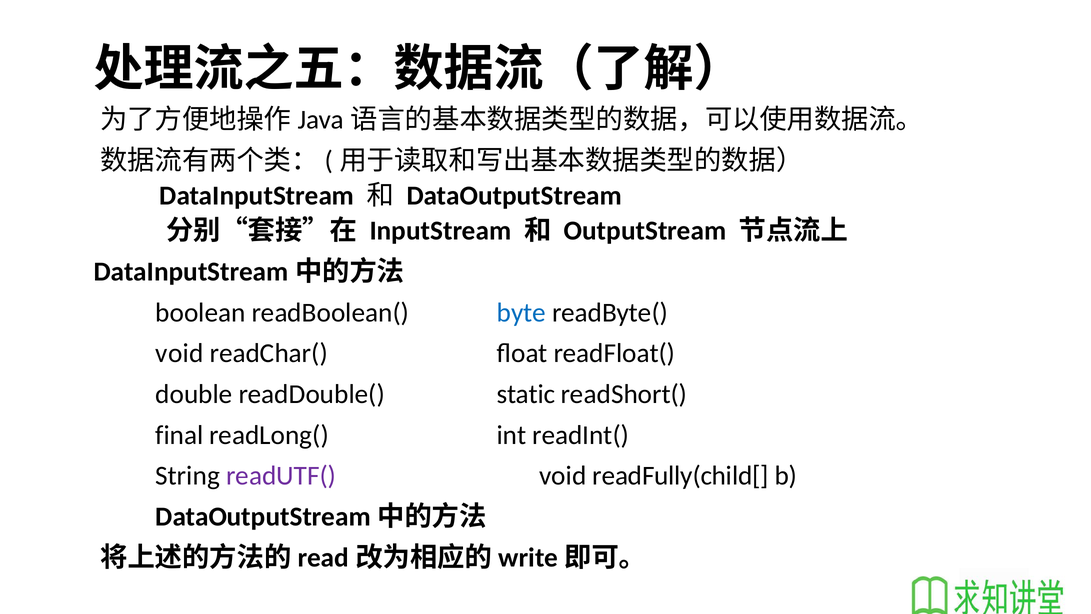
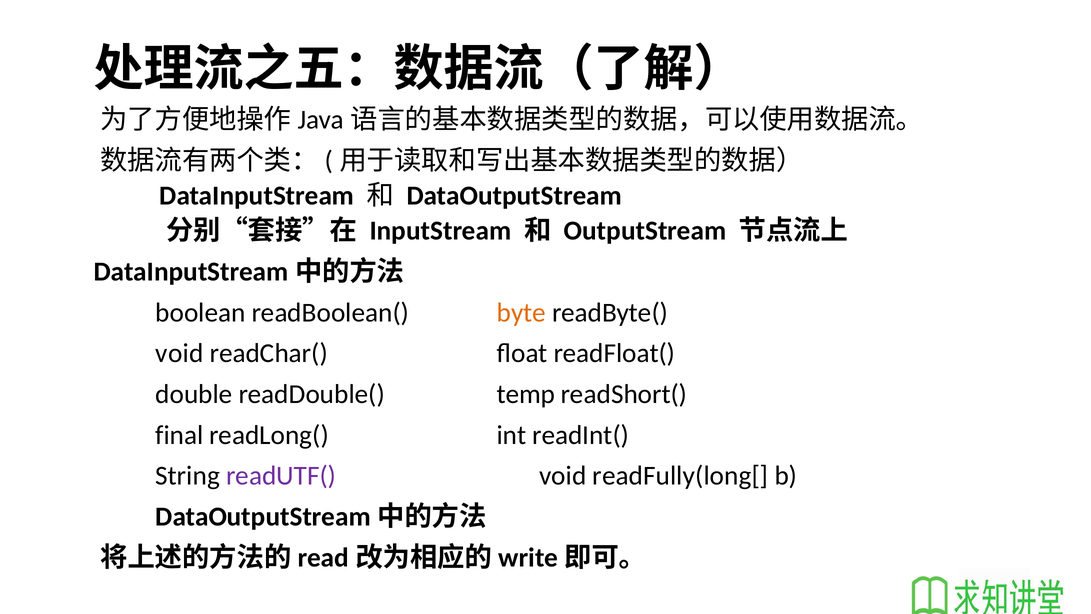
byte colour: blue -> orange
static: static -> temp
readFully(child[: readFully(child[ -> readFully(long[
